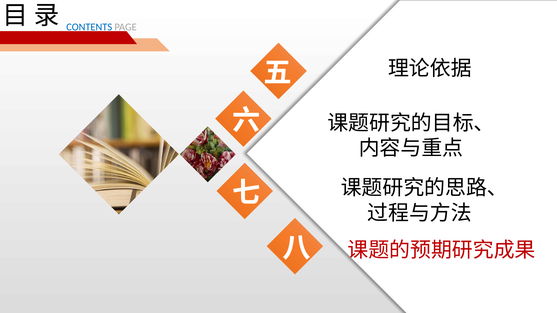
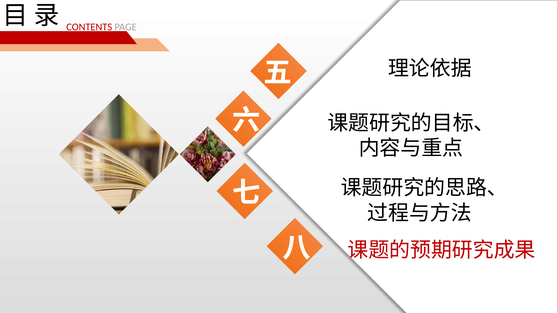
CONTENTS colour: blue -> red
